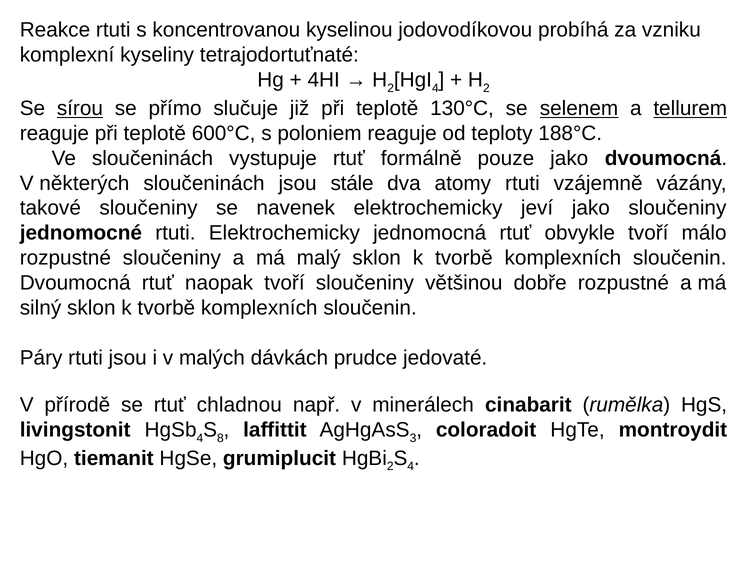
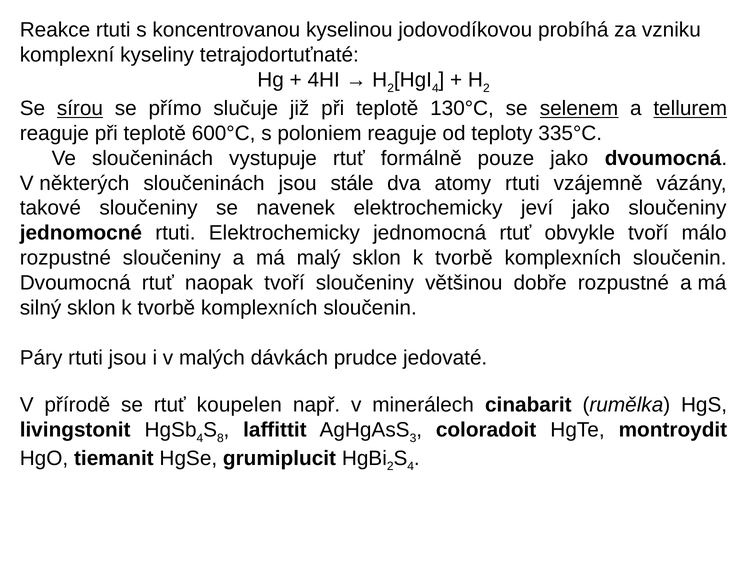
188°C: 188°C -> 335°C
chladnou: chladnou -> koupelen
